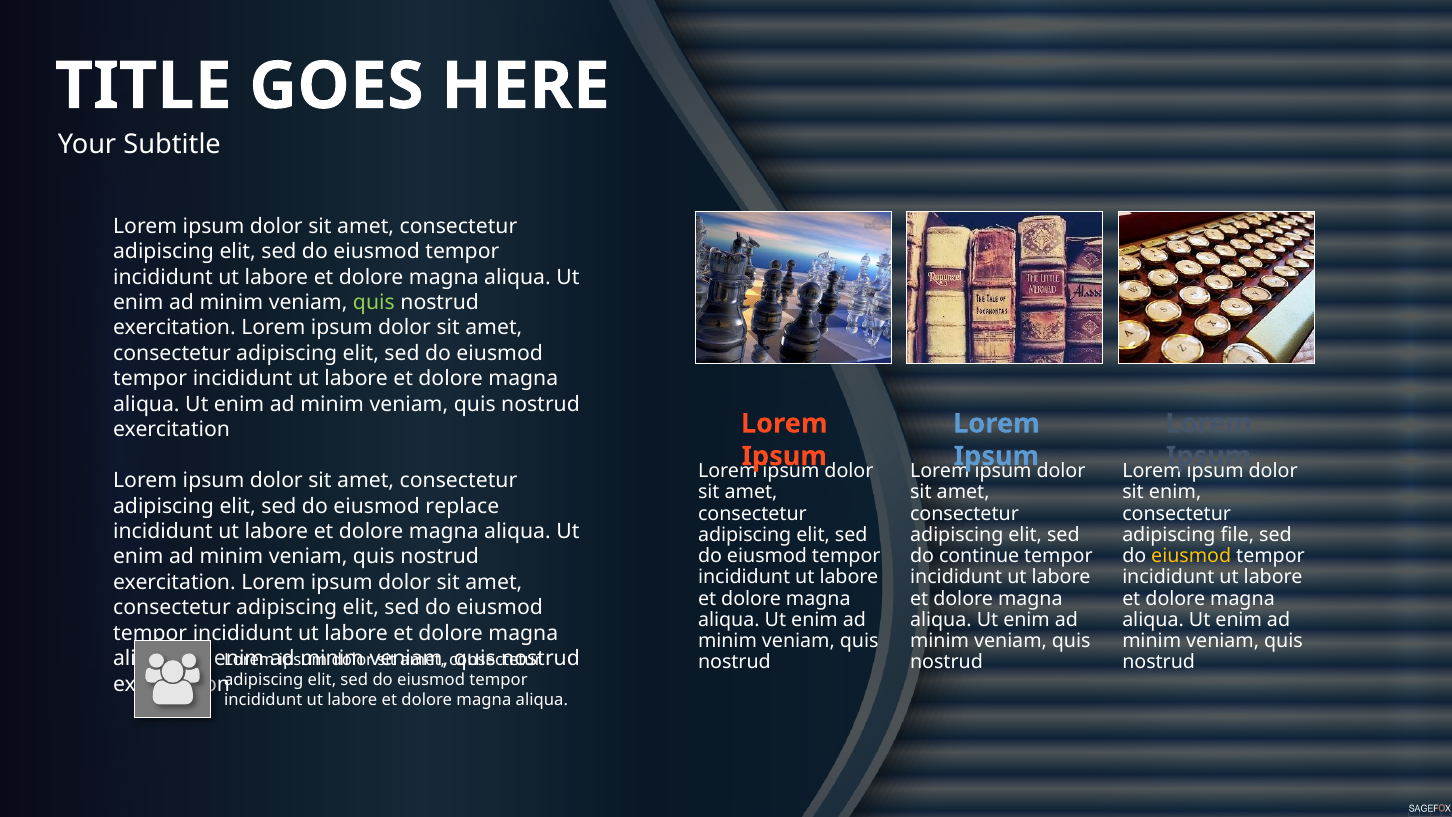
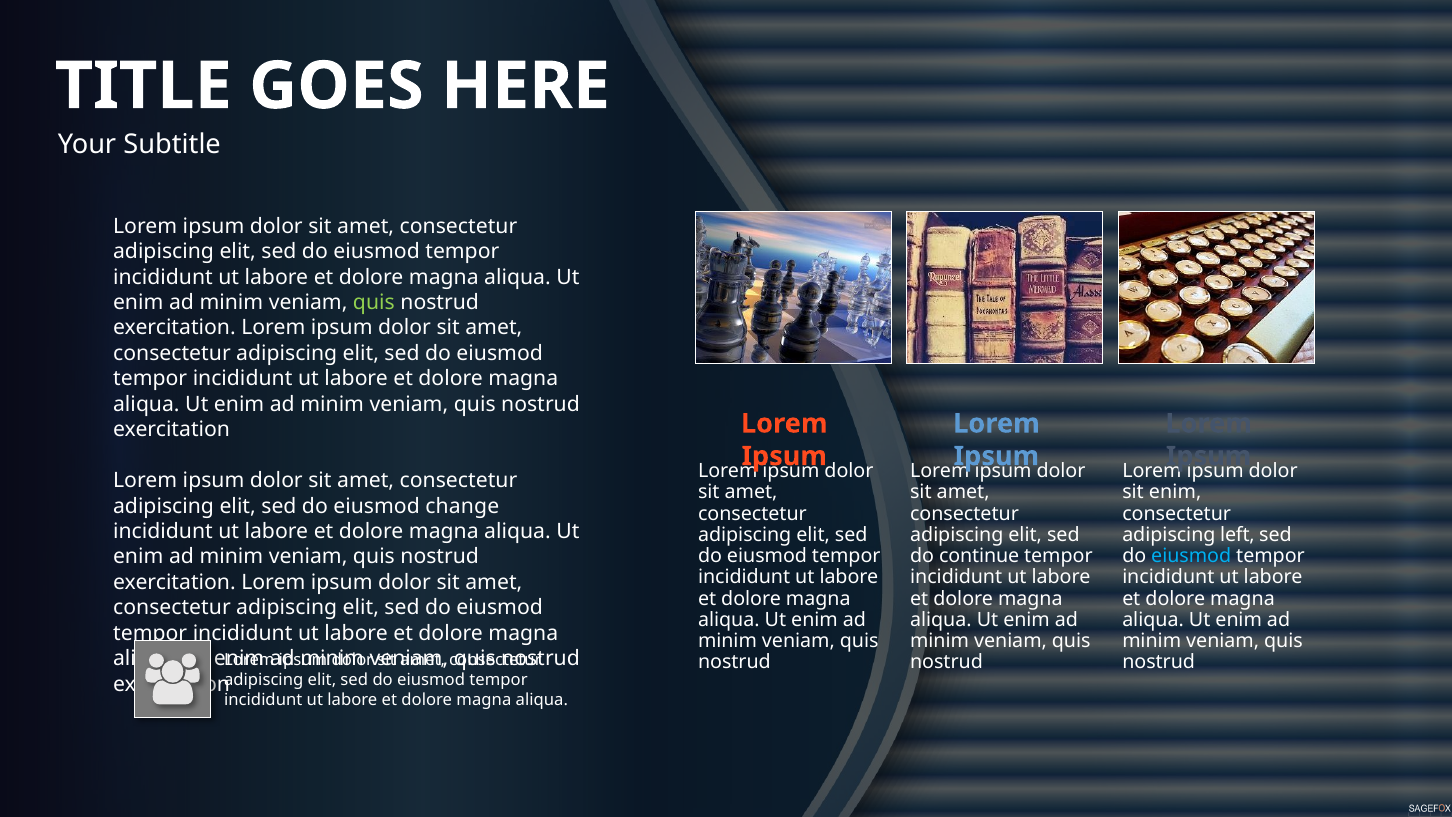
replace: replace -> change
file: file -> left
eiusmod at (1191, 556) colour: yellow -> light blue
